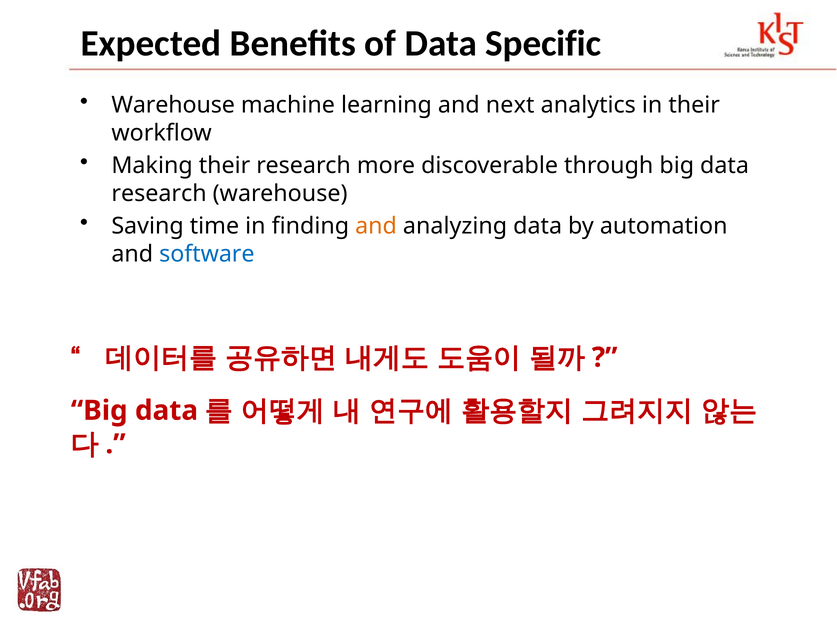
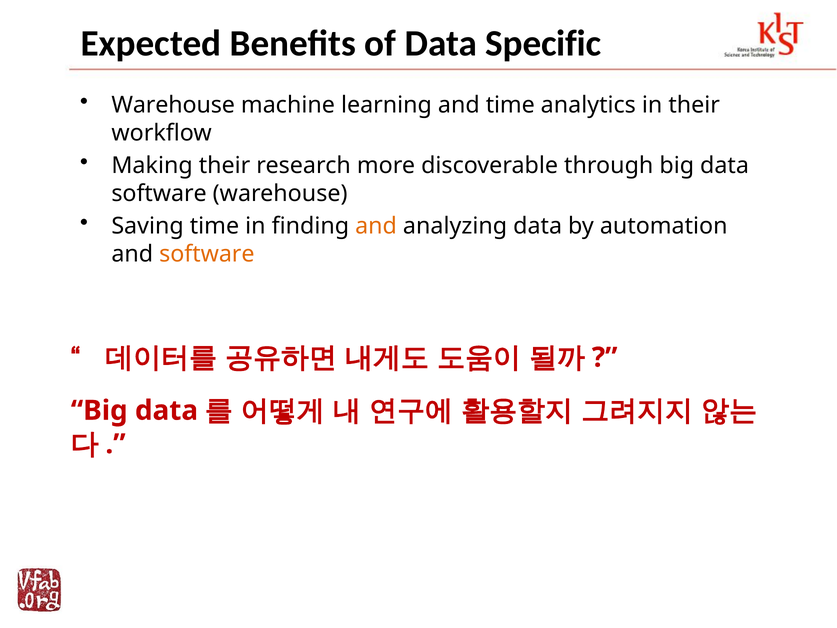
and next: next -> time
research at (159, 194): research -> software
software at (207, 254) colour: blue -> orange
